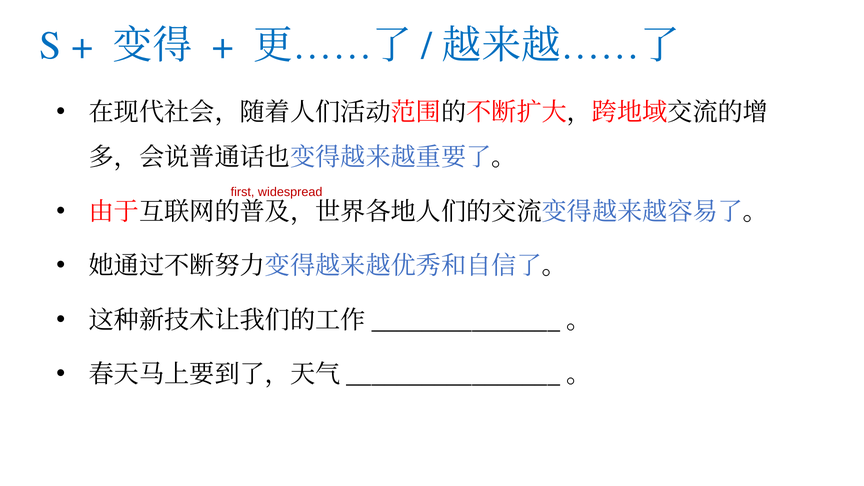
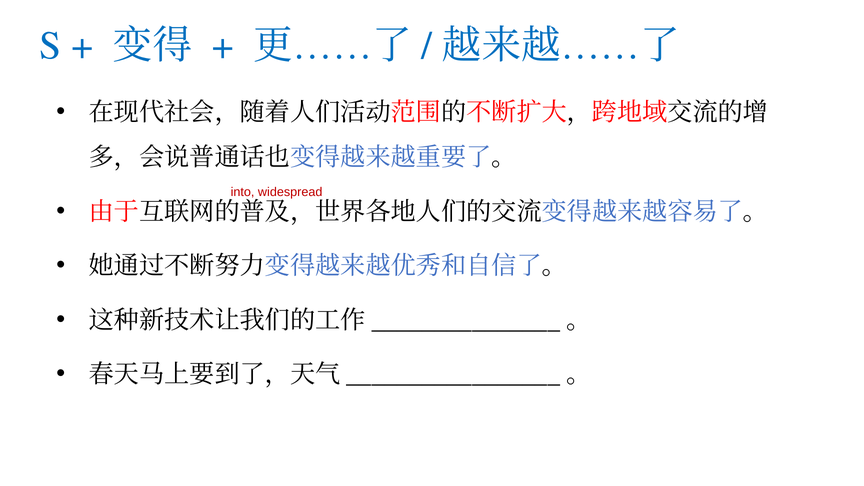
first: first -> into
